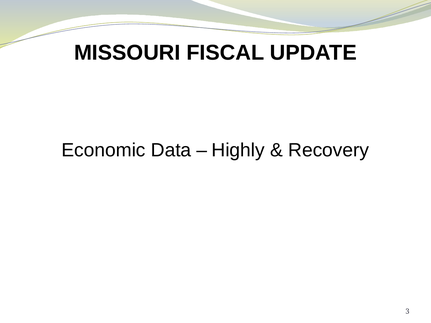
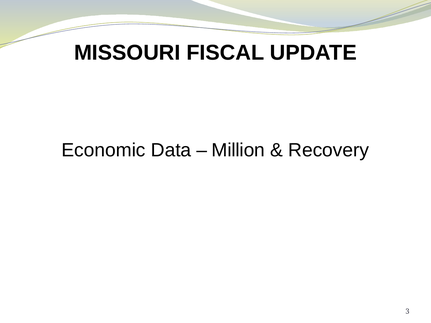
Highly: Highly -> Million
